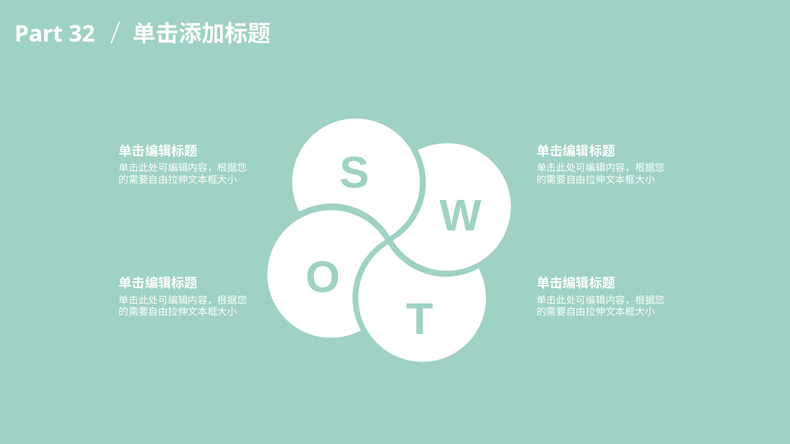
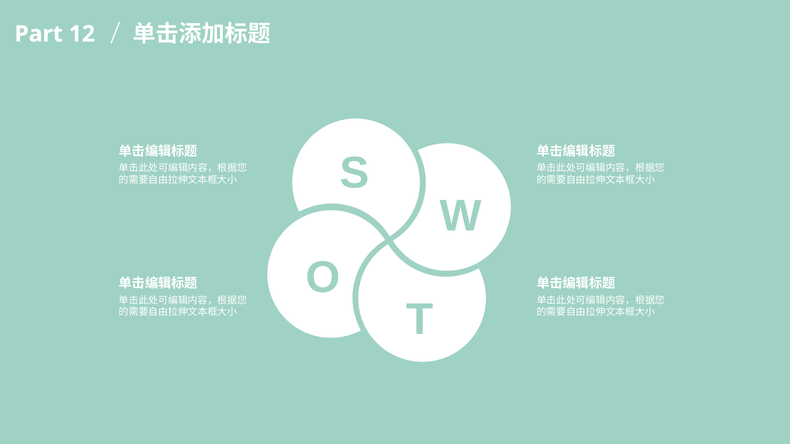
32: 32 -> 12
